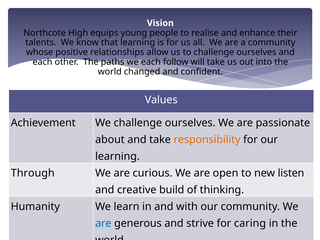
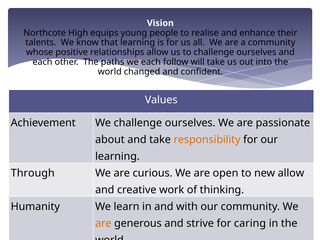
new listen: listen -> allow
build: build -> work
are at (103, 223) colour: blue -> orange
